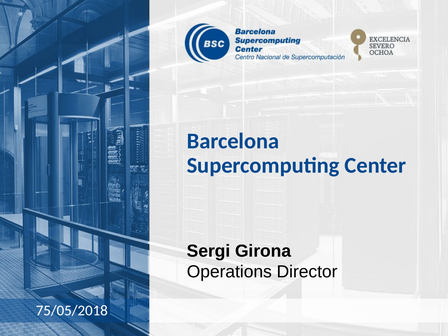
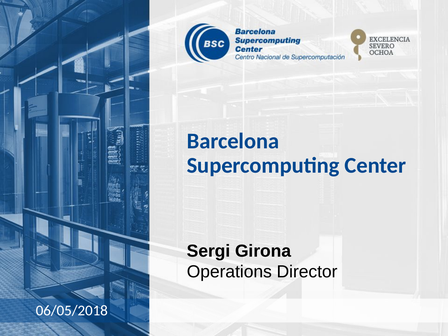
75/05/2018: 75/05/2018 -> 06/05/2018
